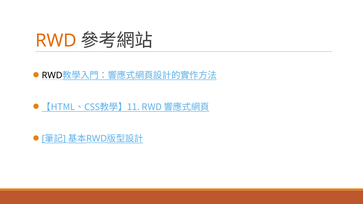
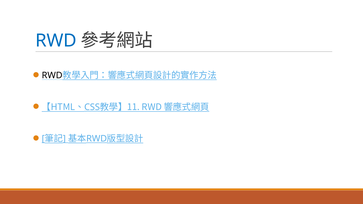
RWD at (56, 41) colour: orange -> blue
